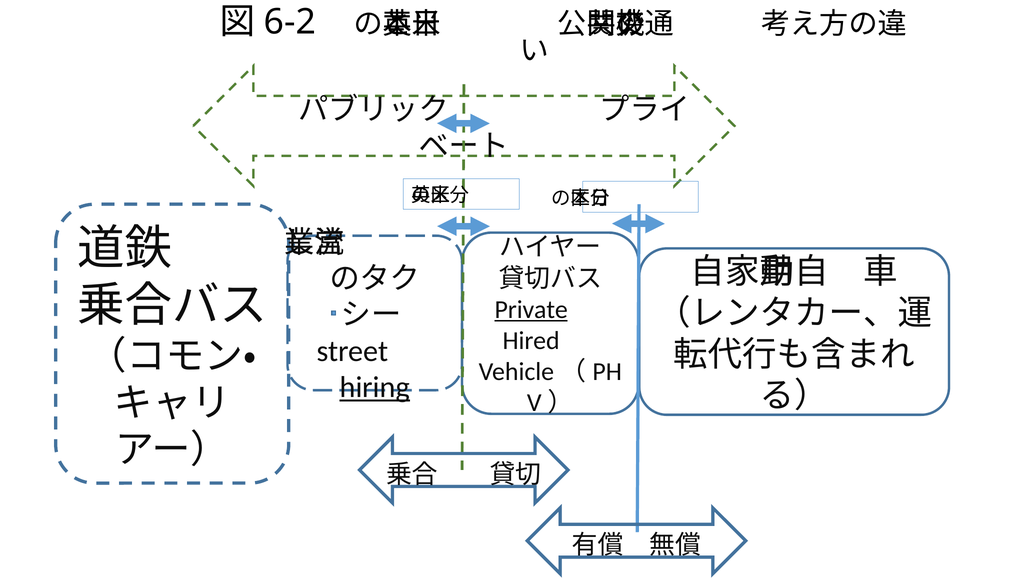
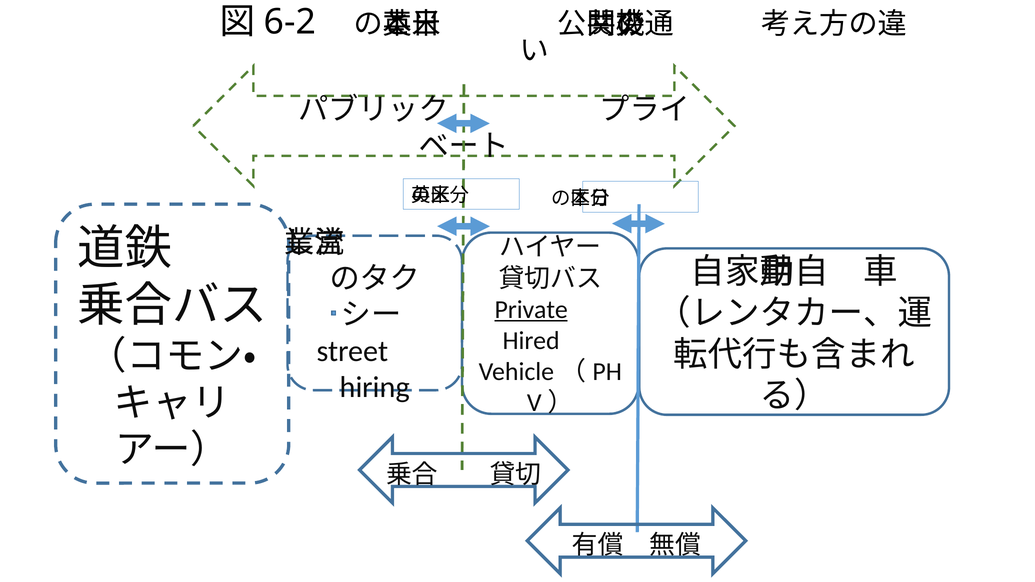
hiring underline: present -> none
